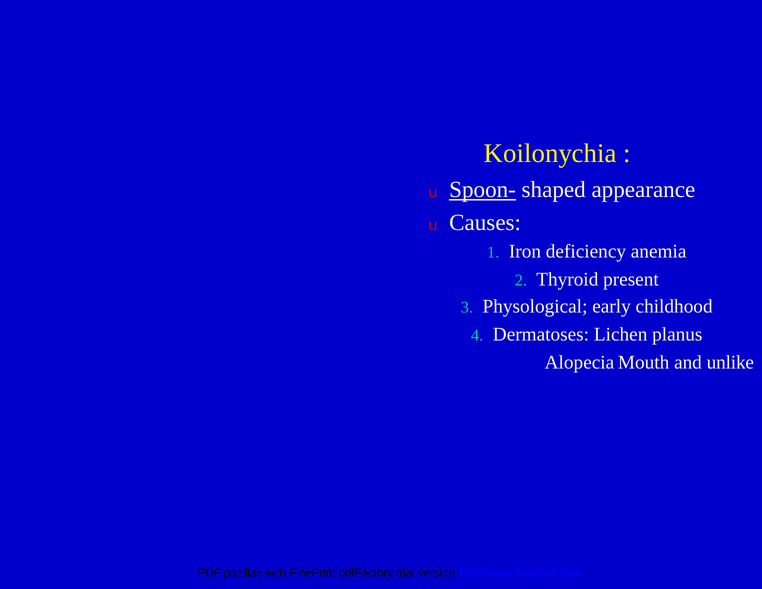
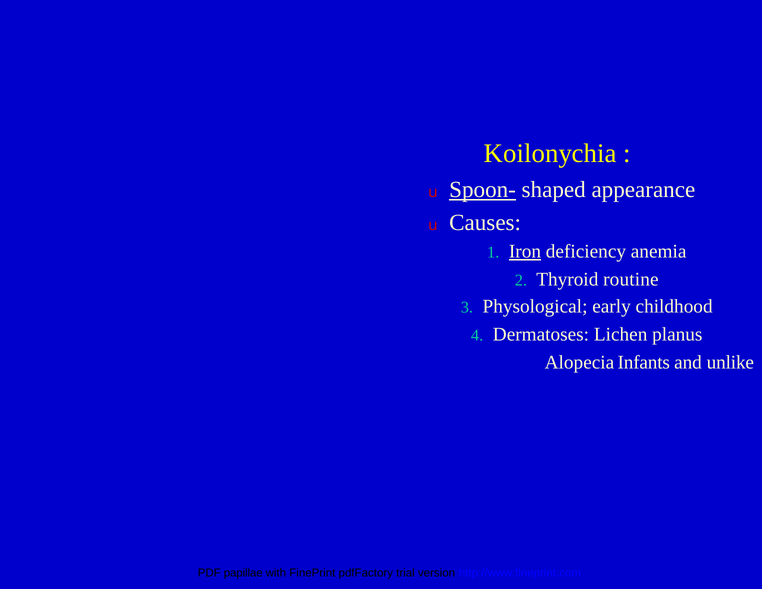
Iron underline: none -> present
present: present -> routine
Mouth: Mouth -> Infants
